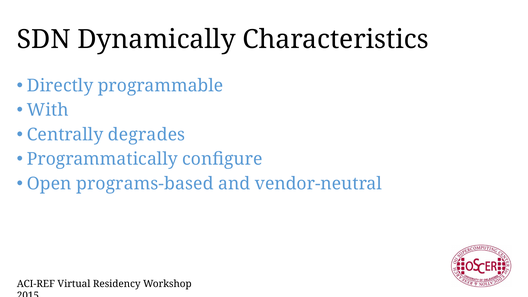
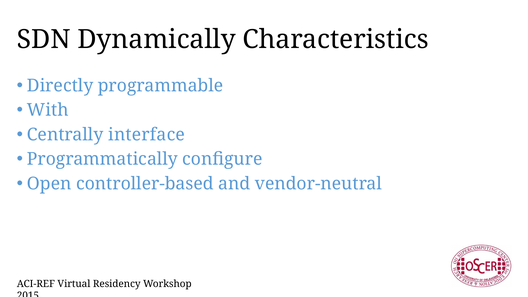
degrades: degrades -> interface
programs-based: programs-based -> controller-based
